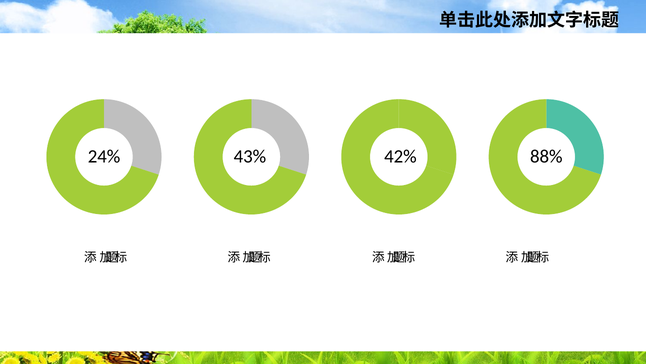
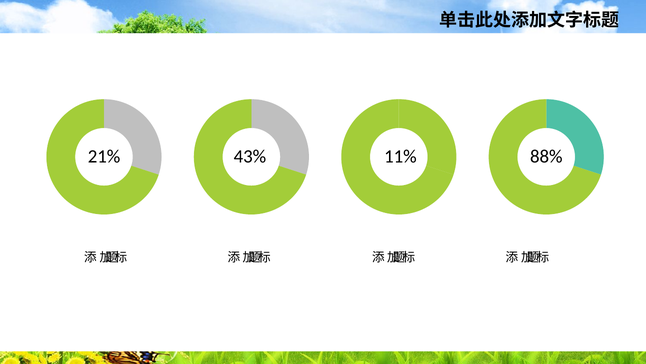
24%: 24% -> 21%
42%: 42% -> 11%
